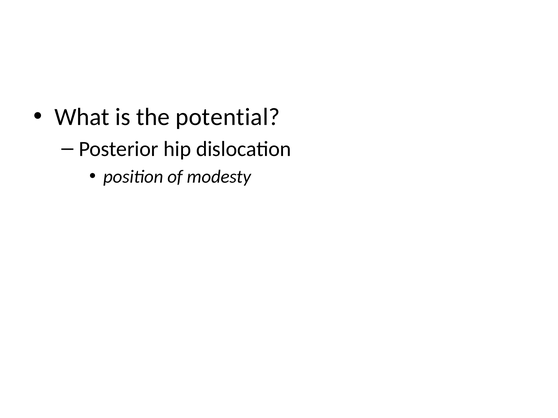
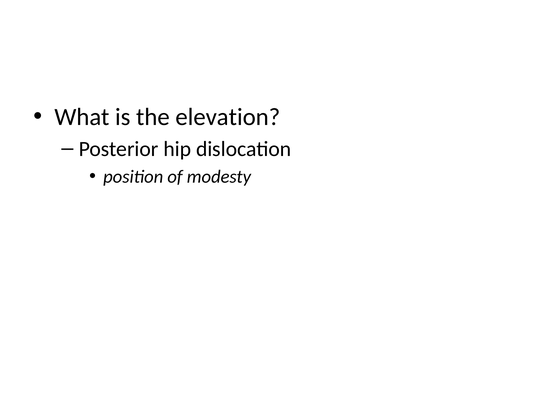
potential: potential -> elevation
